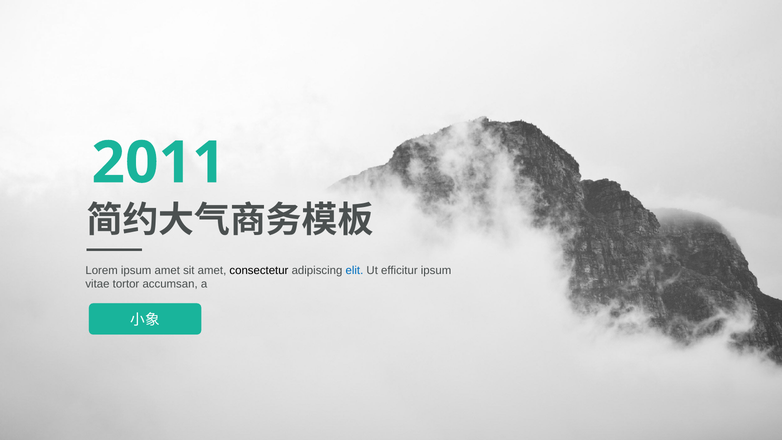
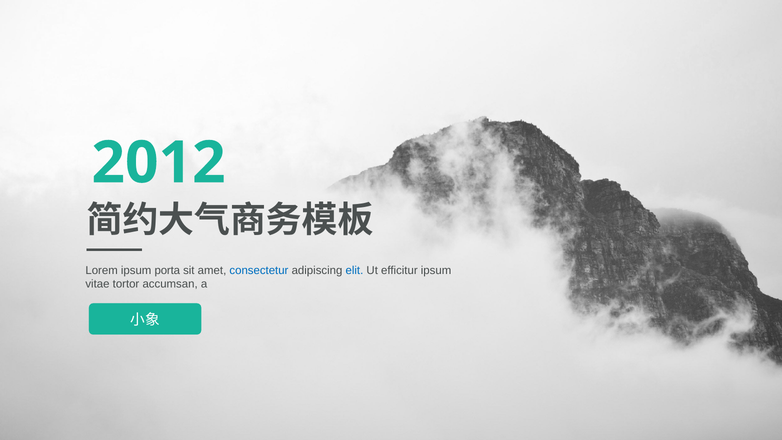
2011: 2011 -> 2012
ipsum amet: amet -> porta
consectetur colour: black -> blue
